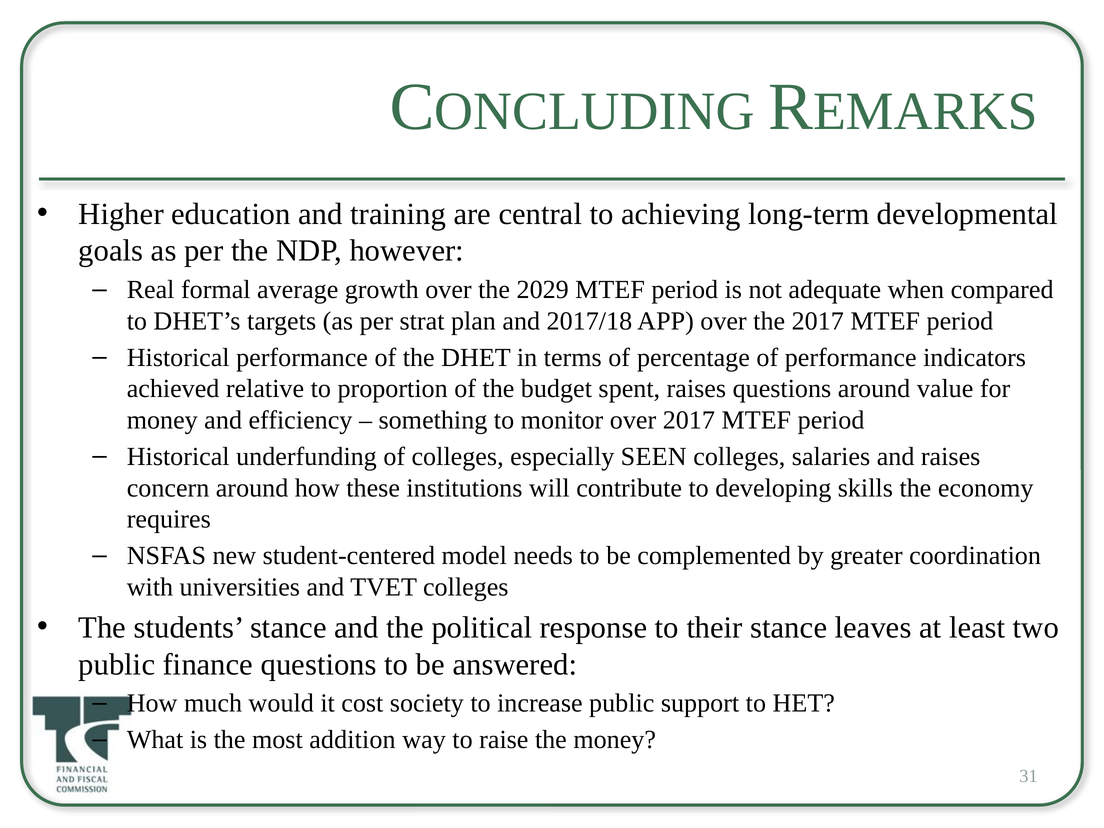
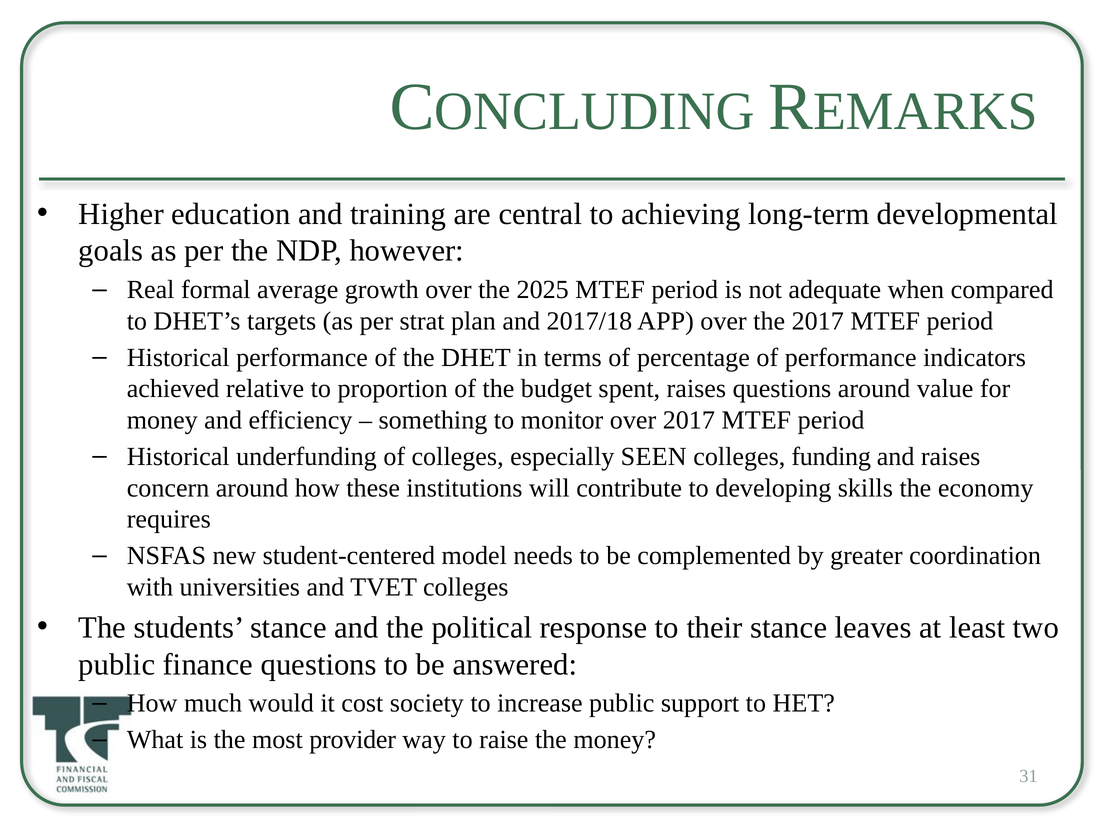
2029: 2029 -> 2025
salaries: salaries -> funding
addition: addition -> provider
